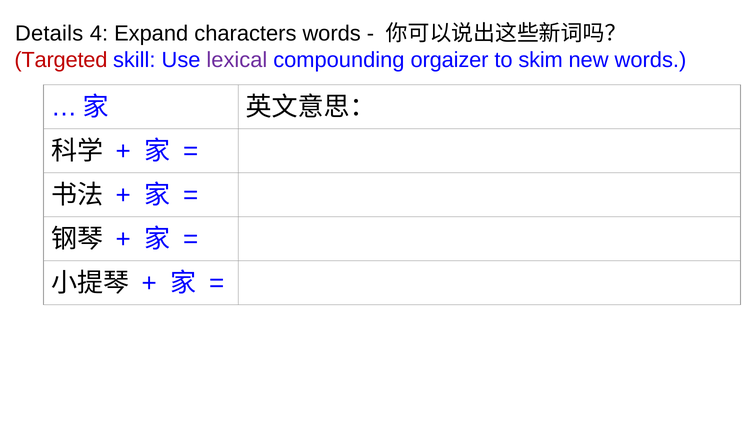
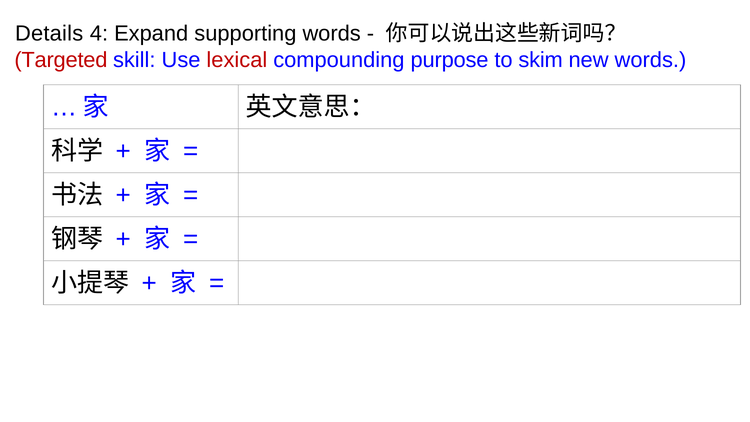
characters: characters -> supporting
lexical colour: purple -> red
orgaizer: orgaizer -> purpose
